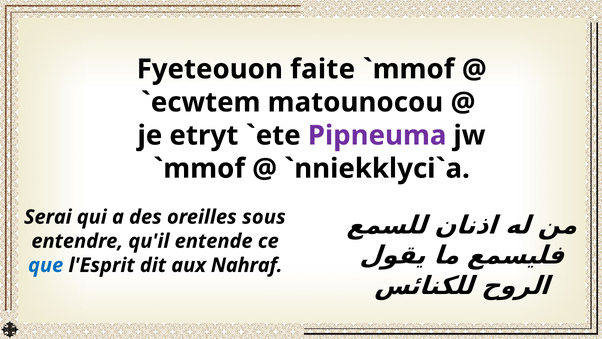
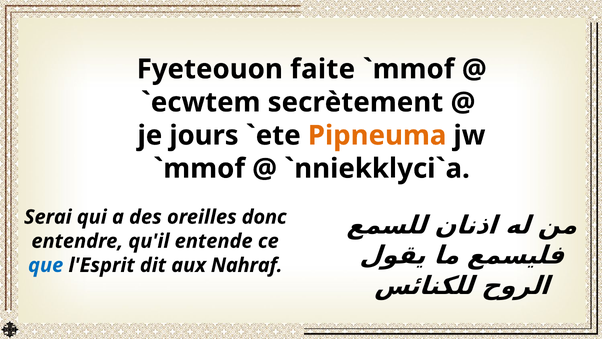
matounocou: matounocou -> secrètement
etryt: etryt -> jours
Pipneuma colour: purple -> orange
sous: sous -> donc
